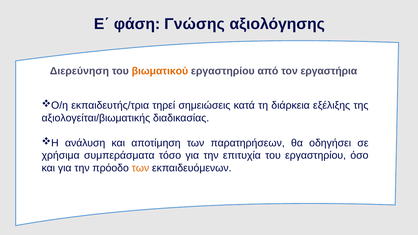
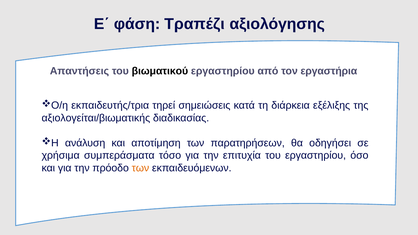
Γνώσης: Γνώσης -> Τραπέζι
Διερεύνηση: Διερεύνηση -> Απαντήσεις
βιωματικού colour: orange -> black
